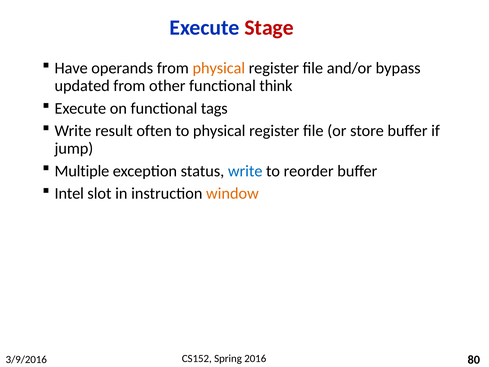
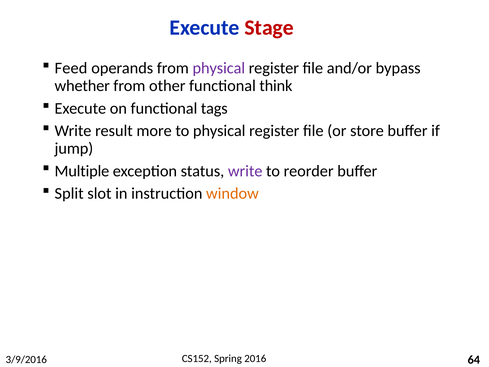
Have: Have -> Feed
physical at (219, 68) colour: orange -> purple
updated: updated -> whether
often: often -> more
write at (245, 171) colour: blue -> purple
Intel: Intel -> Split
80: 80 -> 64
